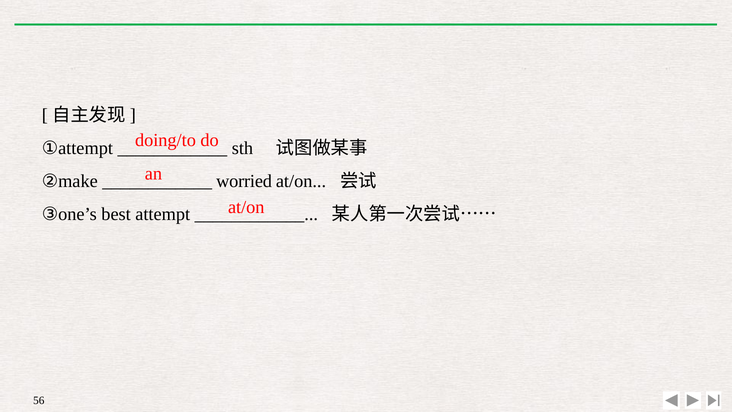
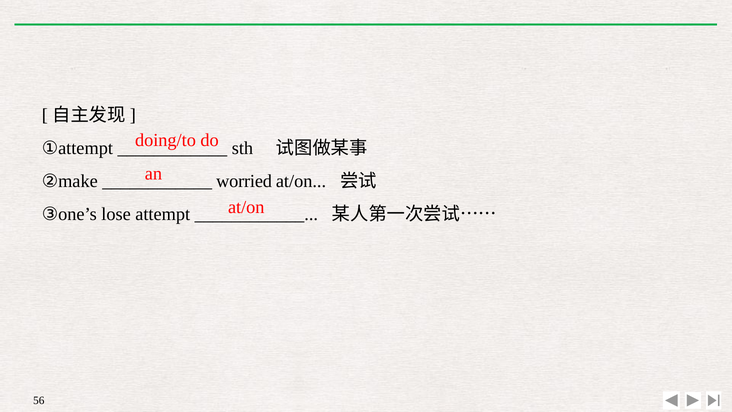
best: best -> lose
